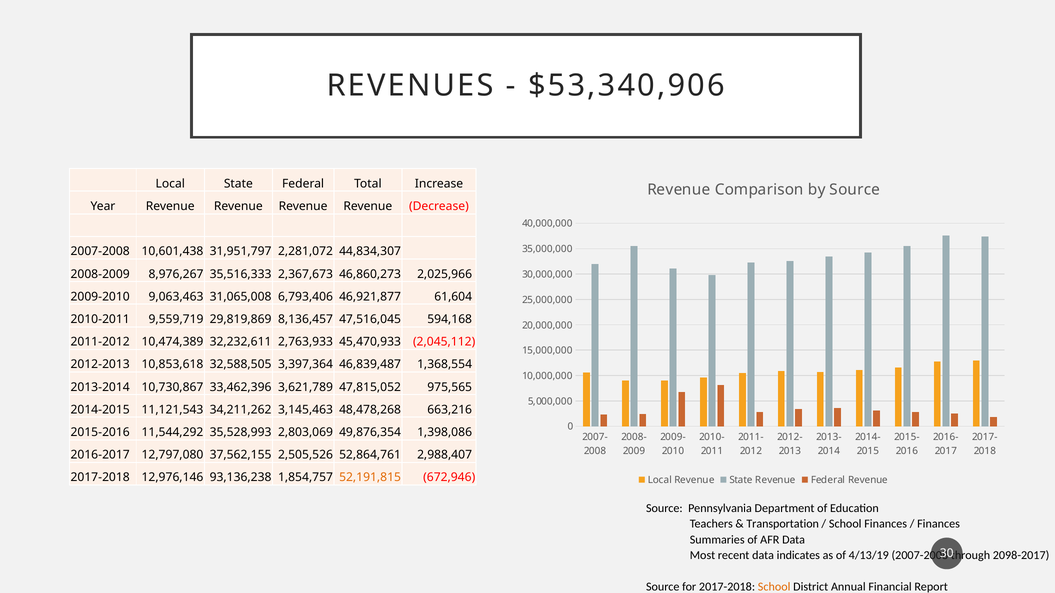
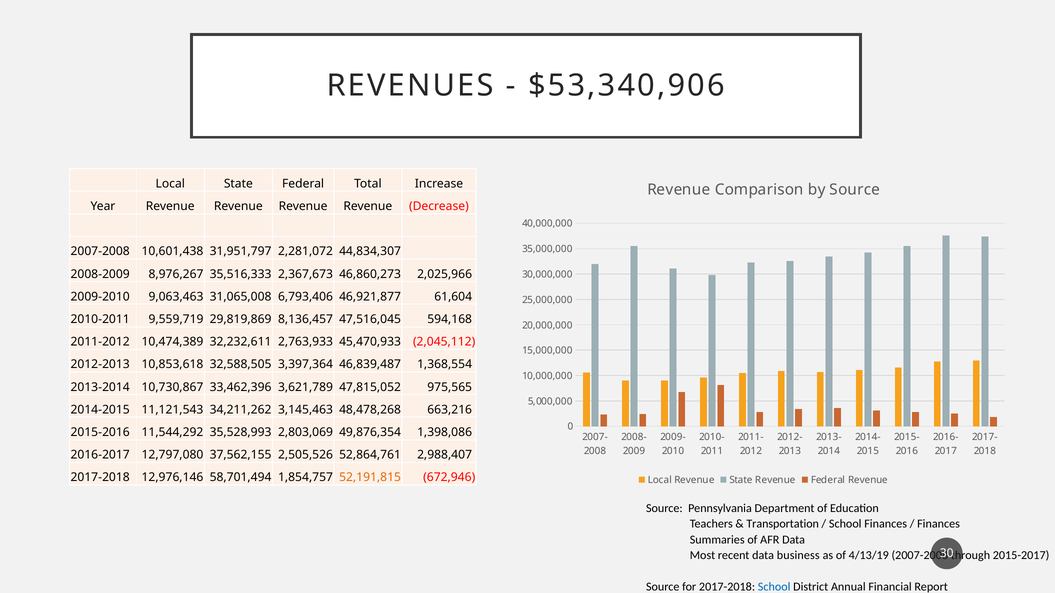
93,136,238: 93,136,238 -> 58,701,494
indicates: indicates -> business
2098-2017: 2098-2017 -> 2015-2017
School at (774, 587) colour: orange -> blue
